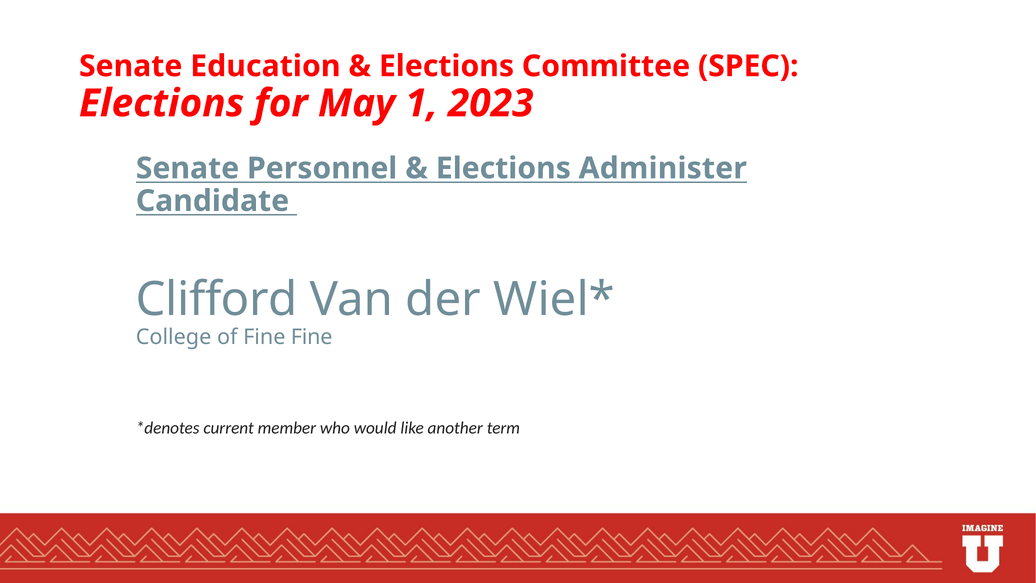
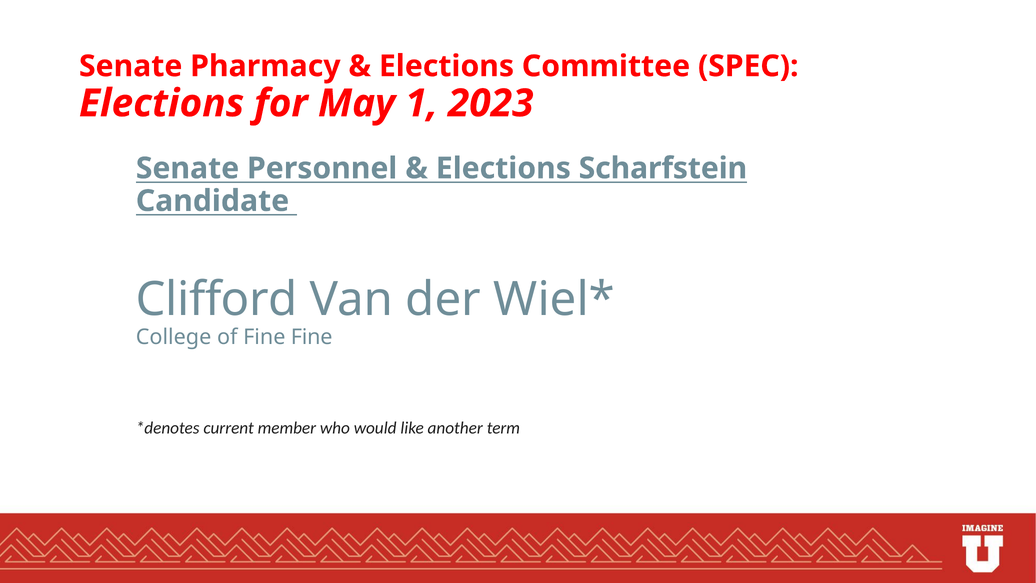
Education: Education -> Pharmacy
Administer: Administer -> Scharfstein
